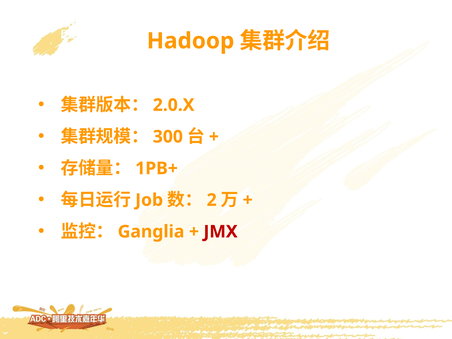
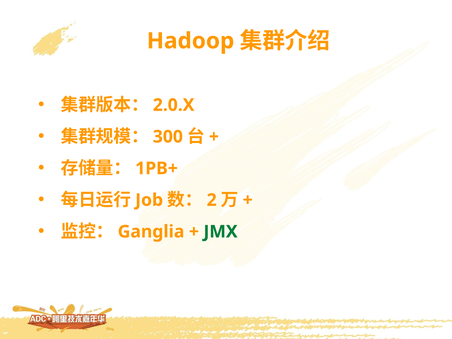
JMX colour: red -> green
